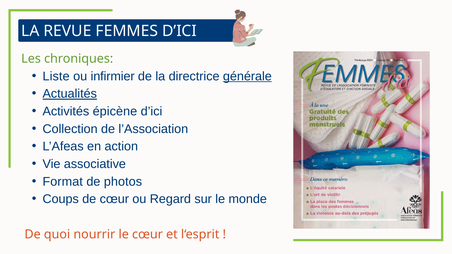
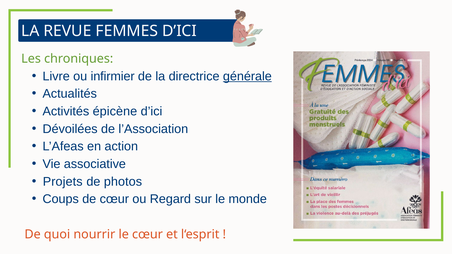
Liste: Liste -> Livre
Actualités underline: present -> none
Collection: Collection -> Dévoilées
Format: Format -> Projets
